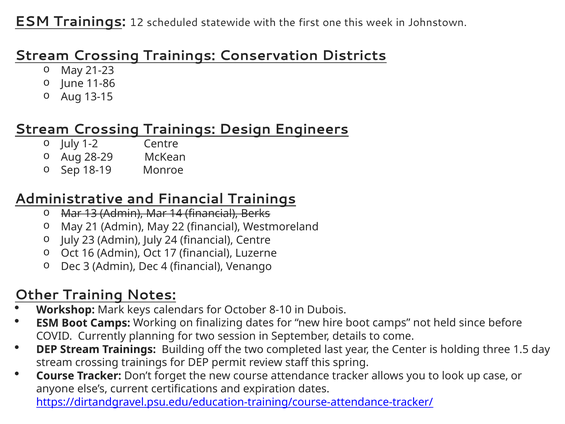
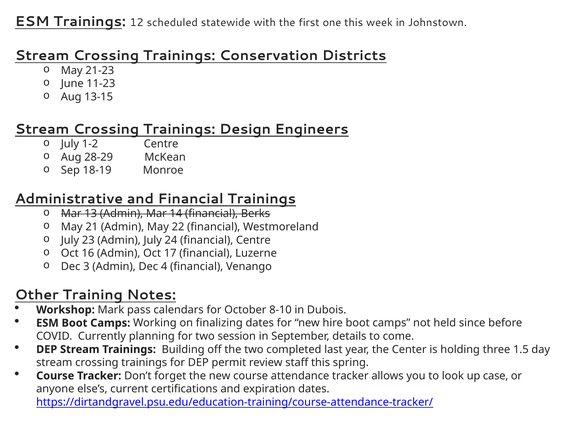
11-86: 11-86 -> 11-23
keys: keys -> pass
